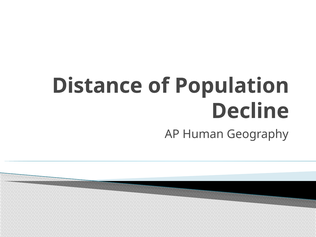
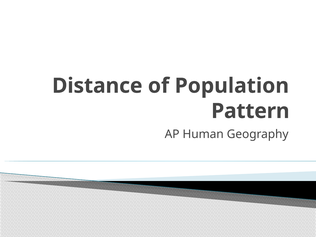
Decline: Decline -> Pattern
